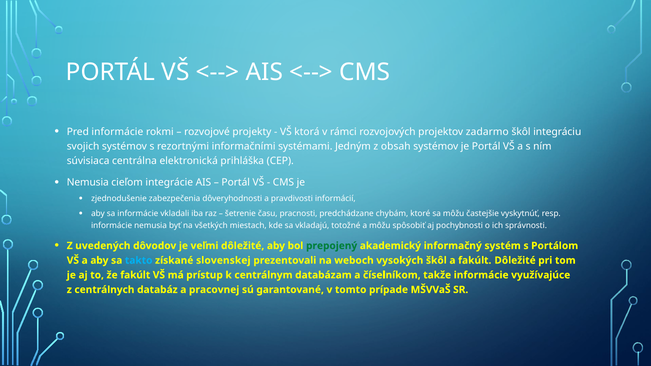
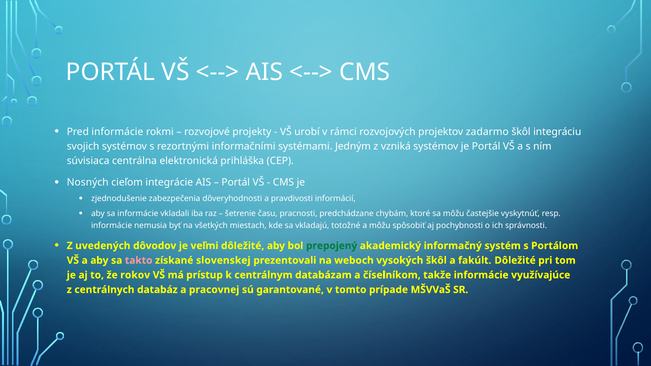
ktorá: ktorá -> urobí
obsah: obsah -> vzniká
Nemusia at (88, 183): Nemusia -> Nosných
takto colour: light blue -> pink
že fakúlt: fakúlt -> rokov
